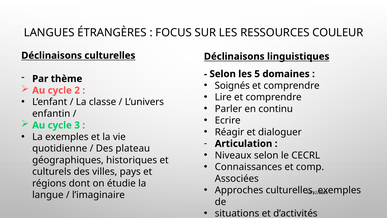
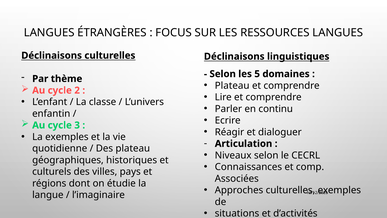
RESSOURCES COULEUR: COULEUR -> LANGUES
Soignés at (232, 85): Soignés -> Plateau
